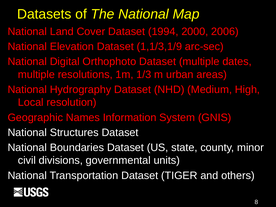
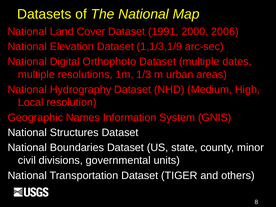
1994: 1994 -> 1991
